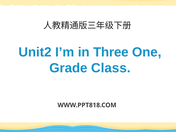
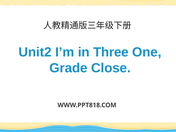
Class: Class -> Close
